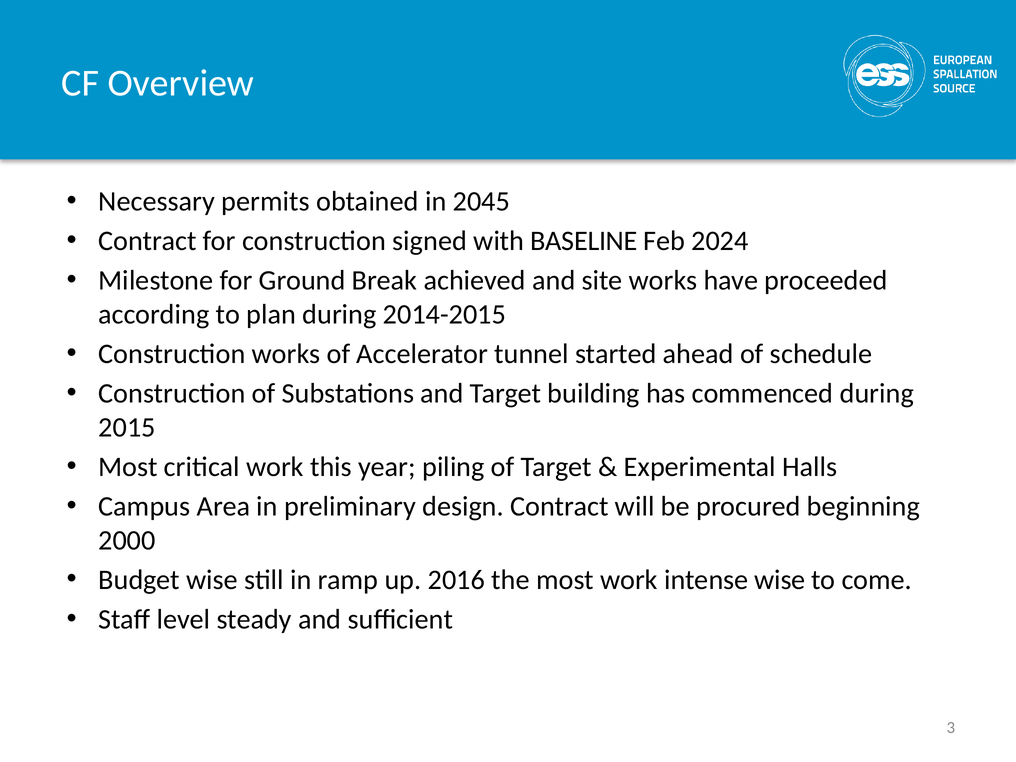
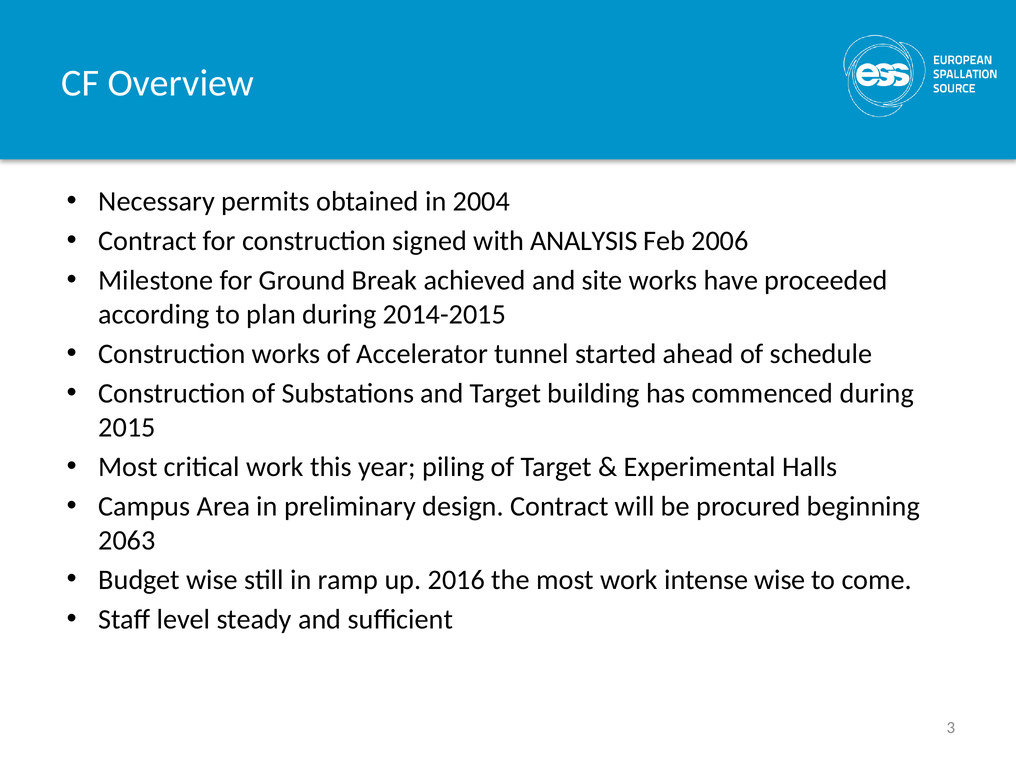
2045: 2045 -> 2004
BASELINE: BASELINE -> ANALYSIS
2024: 2024 -> 2006
2000: 2000 -> 2063
